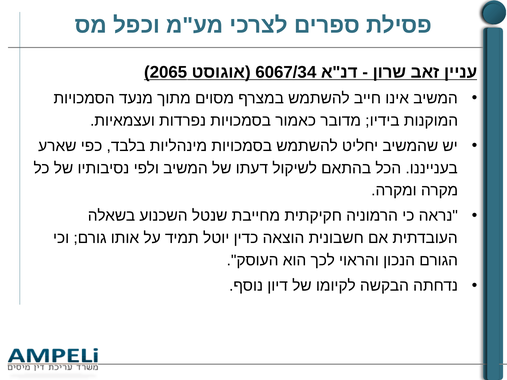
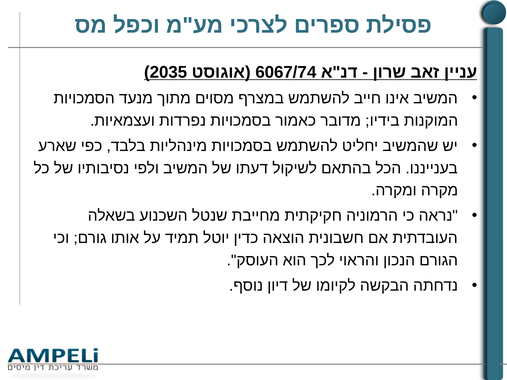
2065: 2065 -> 2035
6067/34: 6067/34 -> 6067/74
